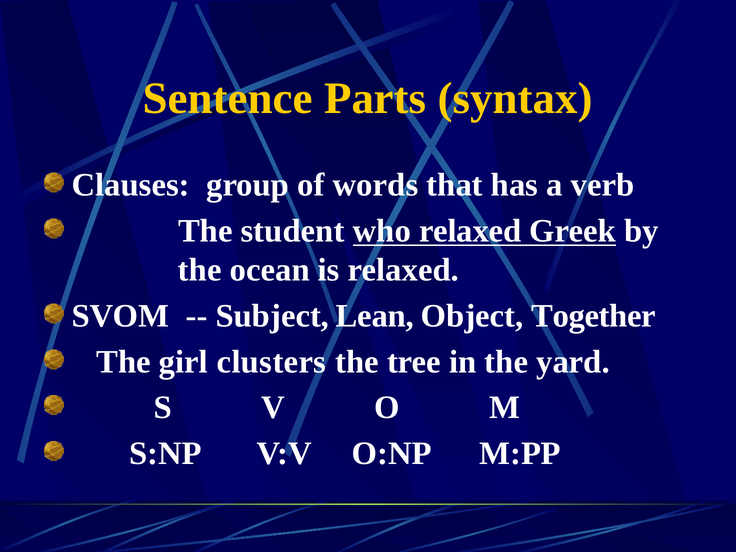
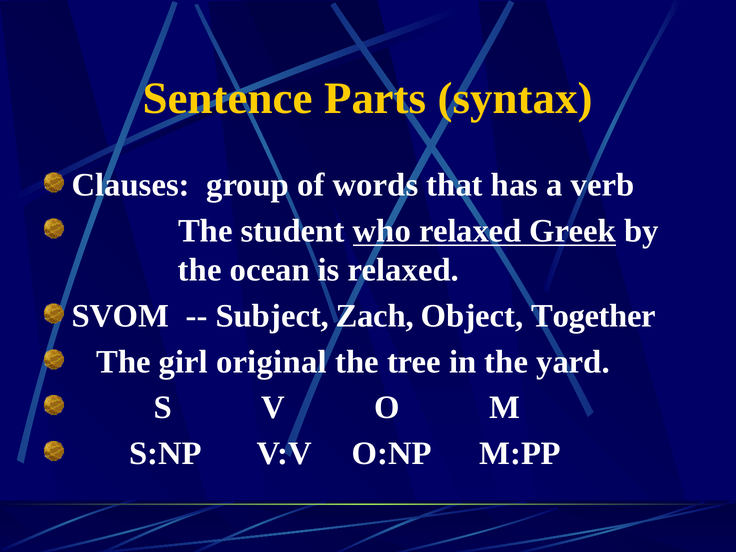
Lean: Lean -> Zach
clusters: clusters -> original
